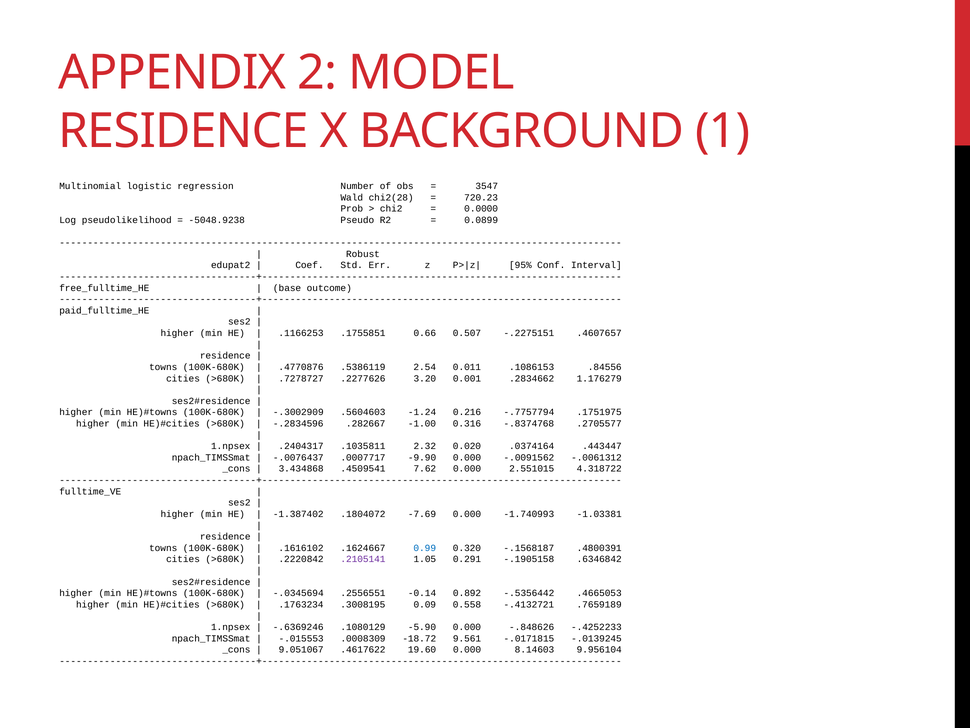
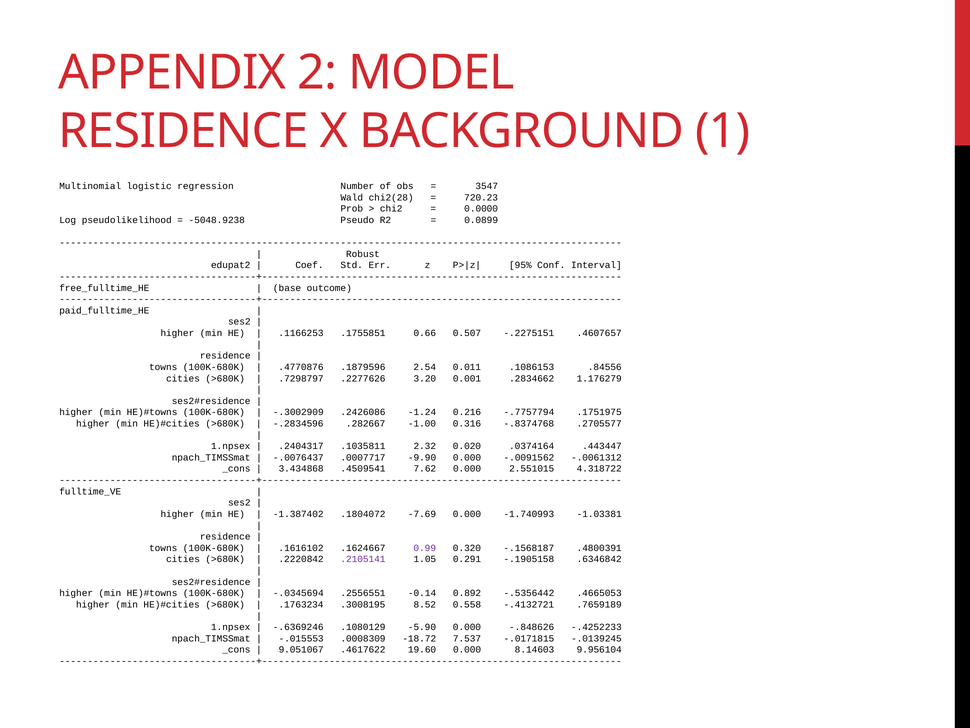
.5386119: .5386119 -> .1879596
.7278727: .7278727 -> .7298797
.5604603: .5604603 -> .2426086
0.99 colour: blue -> purple
0.09: 0.09 -> 8.52
9.561: 9.561 -> 7.537
